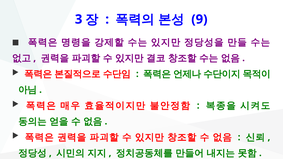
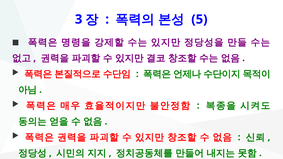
9: 9 -> 5
